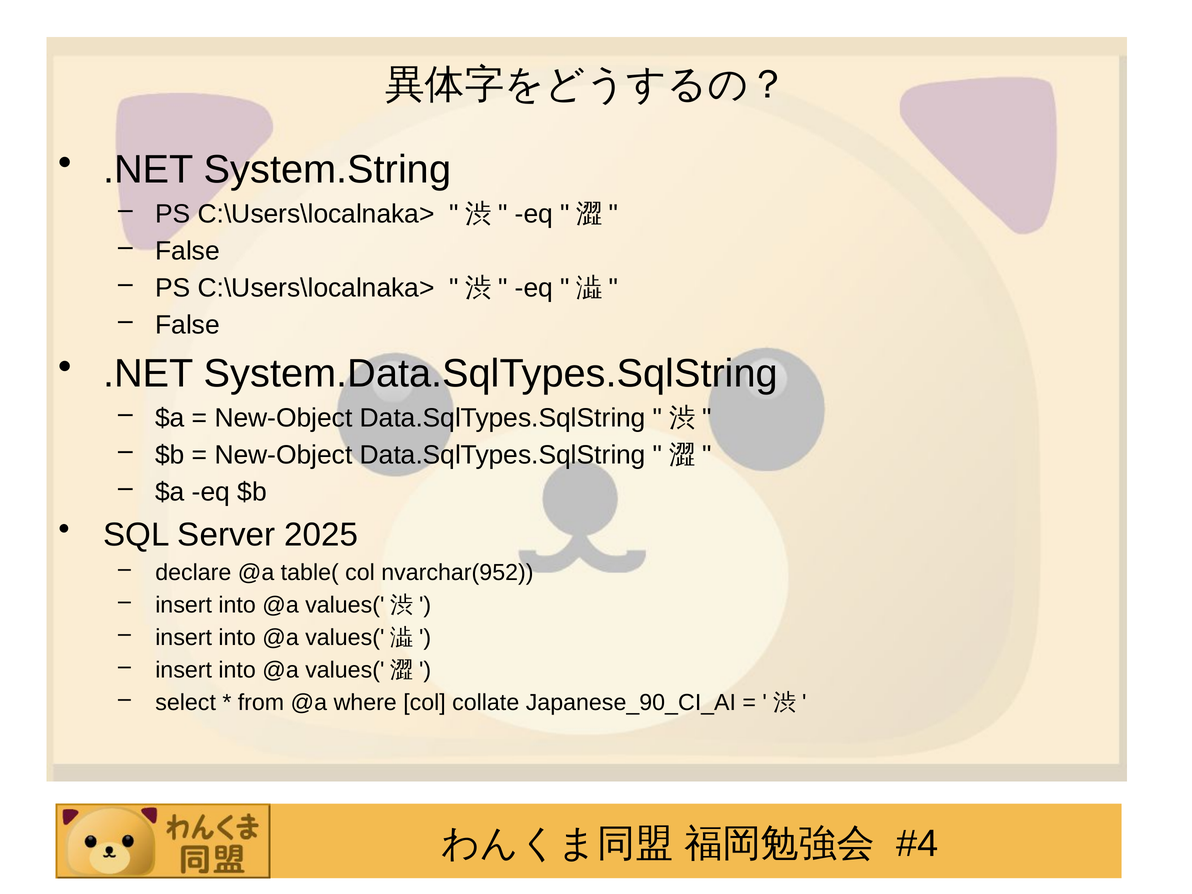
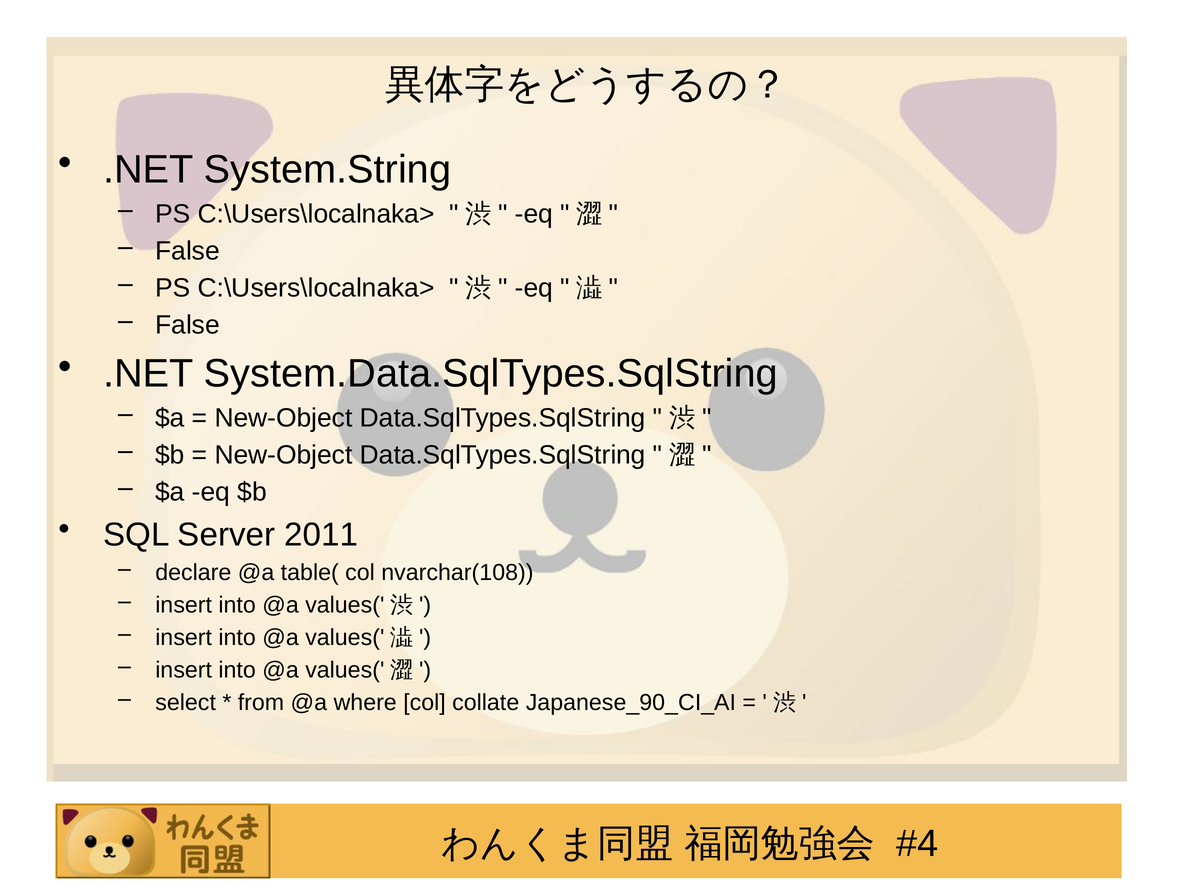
2025: 2025 -> 2011
nvarchar(952: nvarchar(952 -> nvarchar(108
